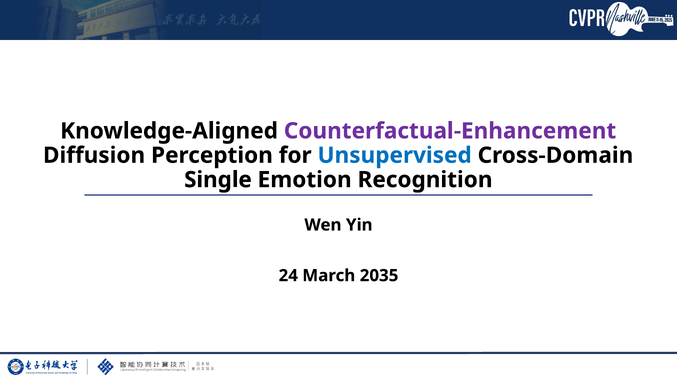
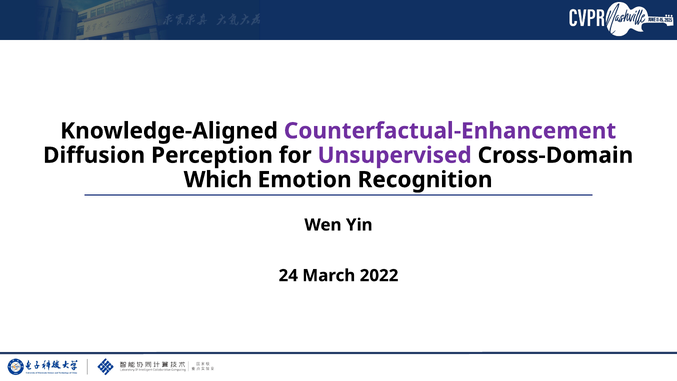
Unsupervised colour: blue -> purple
Single: Single -> Which
2035: 2035 -> 2022
